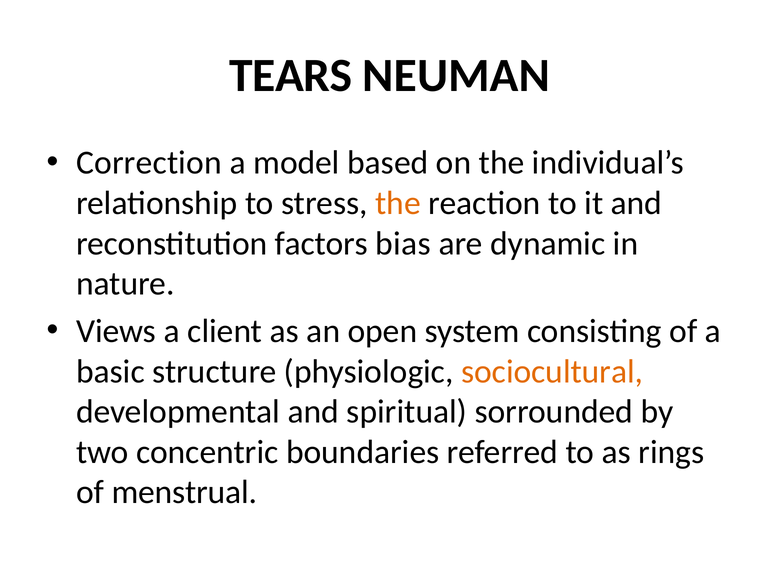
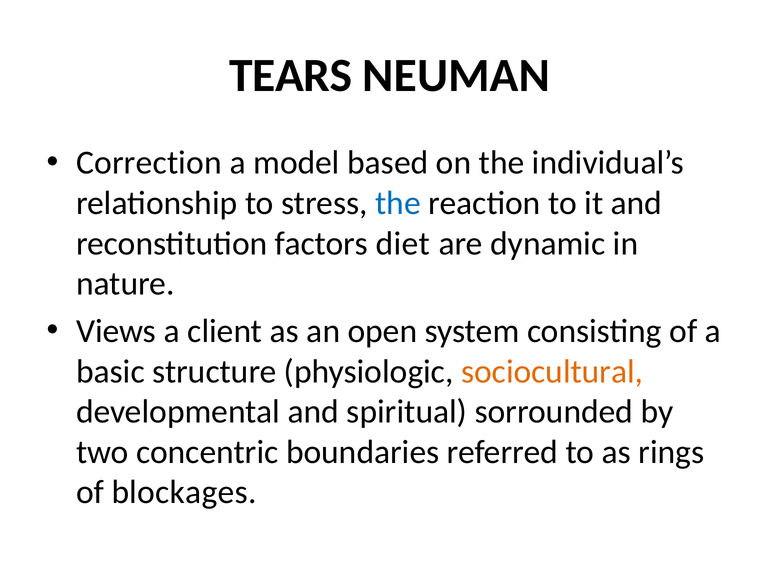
the at (398, 203) colour: orange -> blue
bias: bias -> diet
menstrual: menstrual -> blockages
